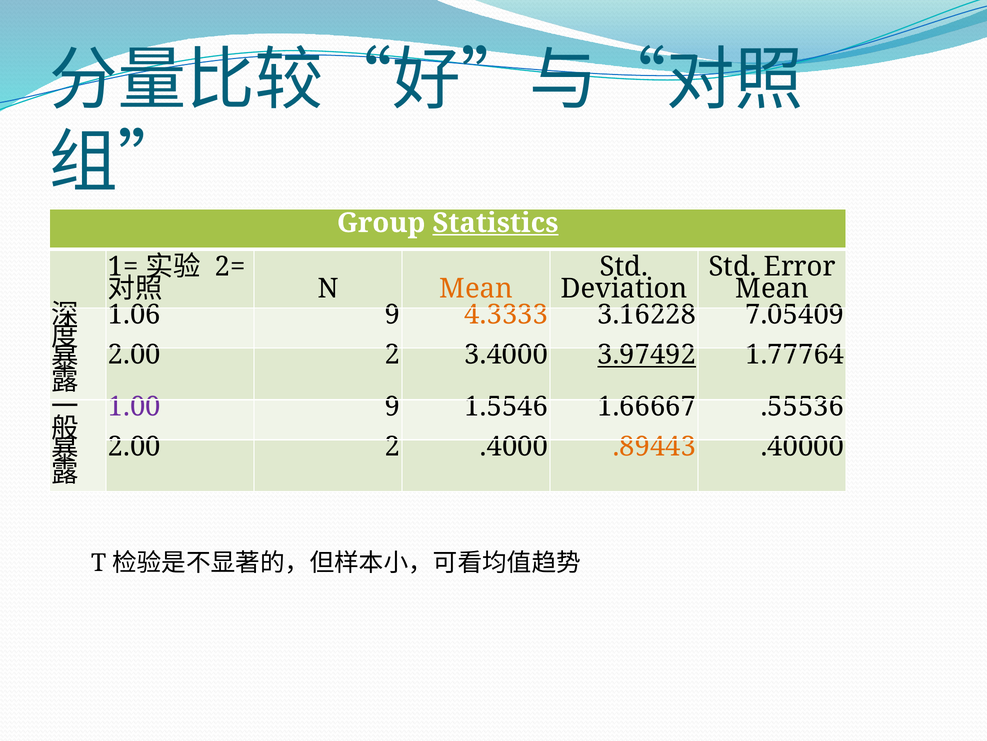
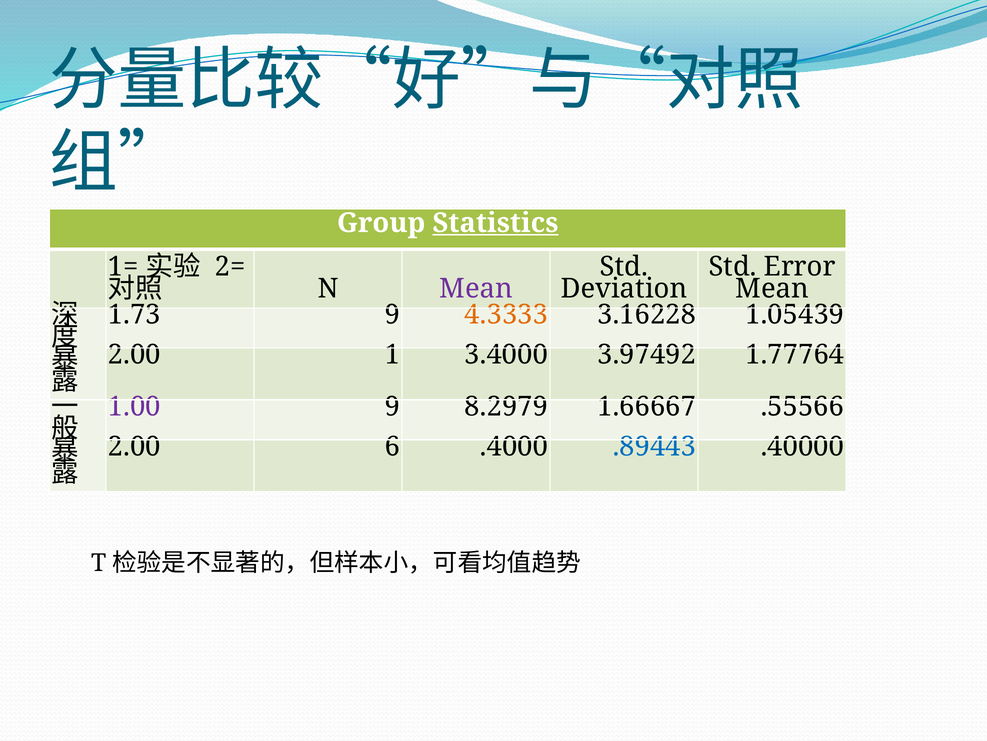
Mean at (476, 288) colour: orange -> purple
1.06: 1.06 -> 1.73
7.05409: 7.05409 -> 1.05439
2 at (392, 354): 2 -> 1
3.97492 underline: present -> none
1.5546: 1.5546 -> 8.2979
.55536: .55536 -> .55566
2 at (392, 446): 2 -> 6
.89443 colour: orange -> blue
